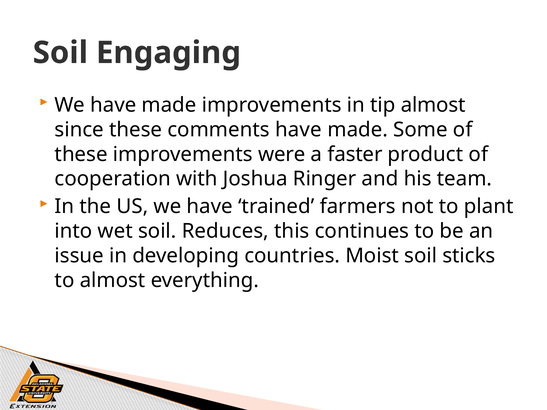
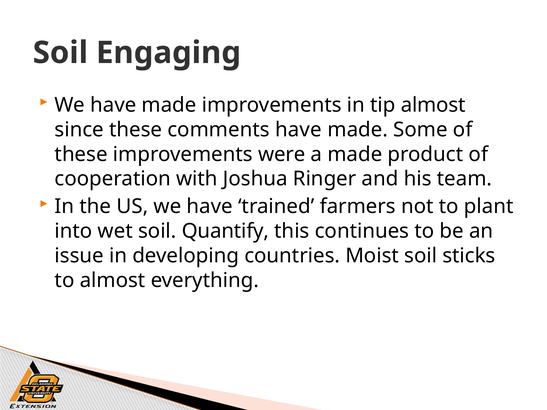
a faster: faster -> made
Reduces: Reduces -> Quantify
